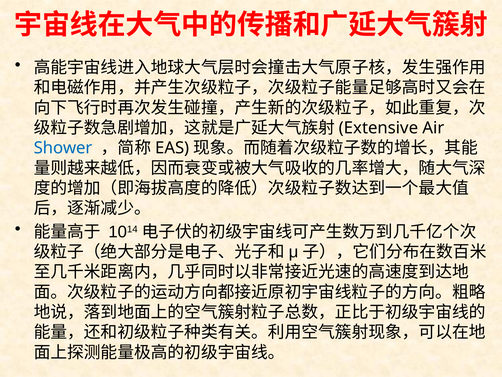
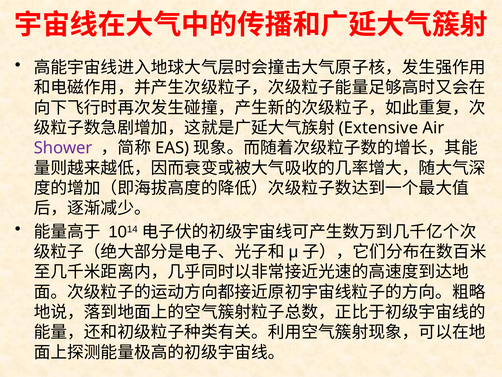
Shower colour: blue -> purple
